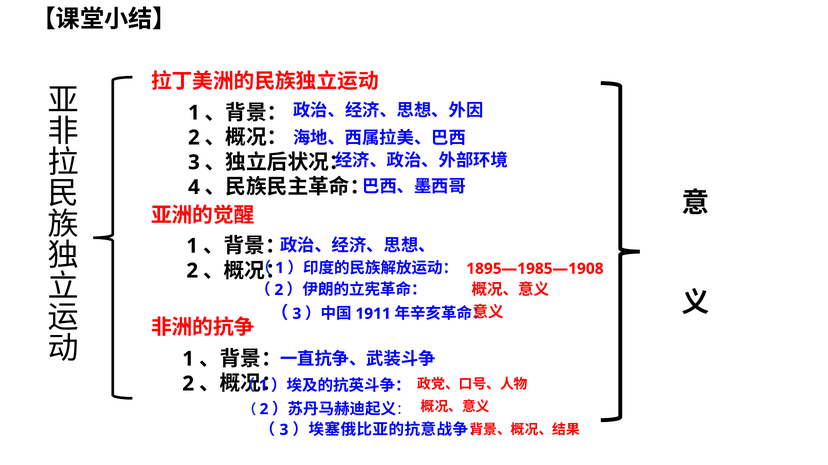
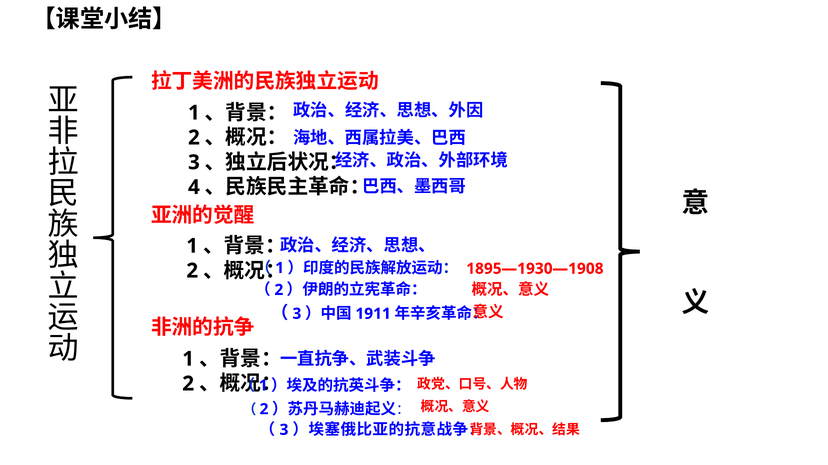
1895—1985—1908: 1895—1985—1908 -> 1895—1930—1908
